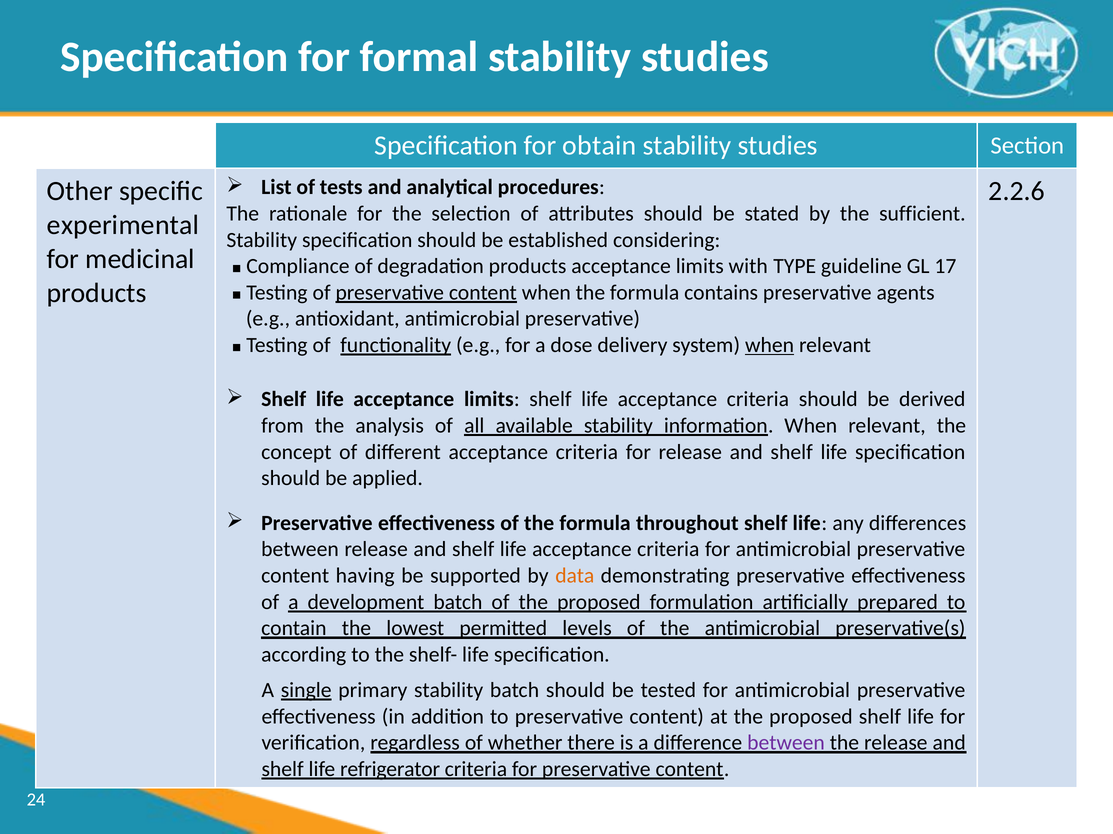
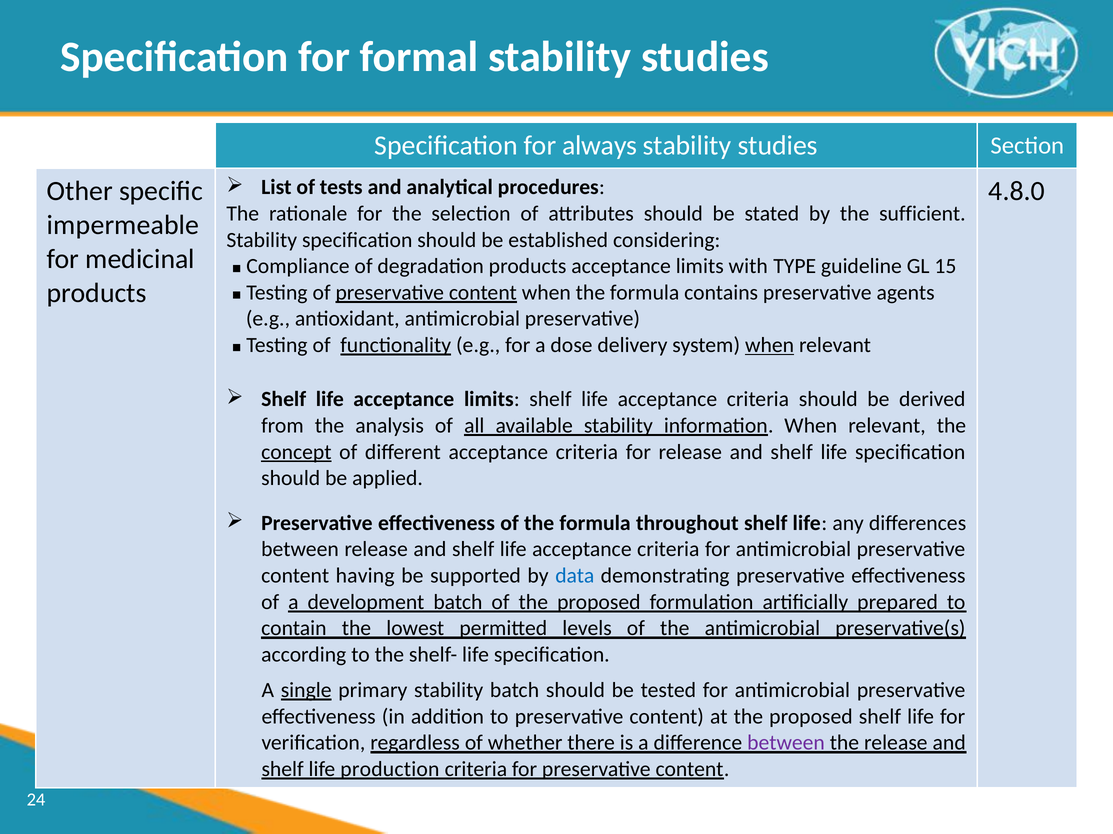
obtain: obtain -> always
2.2.6: 2.2.6 -> 4.8.0
experimental: experimental -> impermeable
17: 17 -> 15
concept underline: none -> present
data colour: orange -> blue
refrigerator: refrigerator -> production
